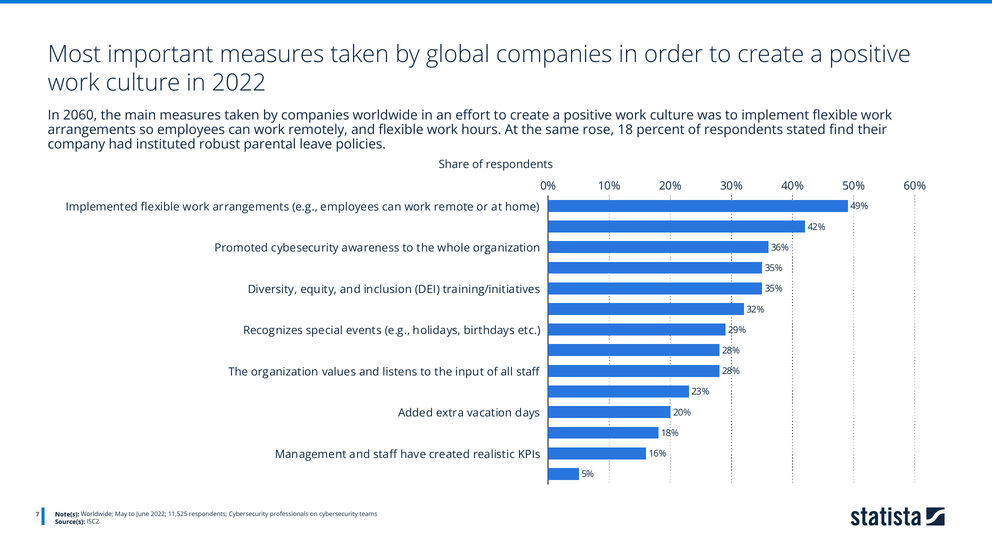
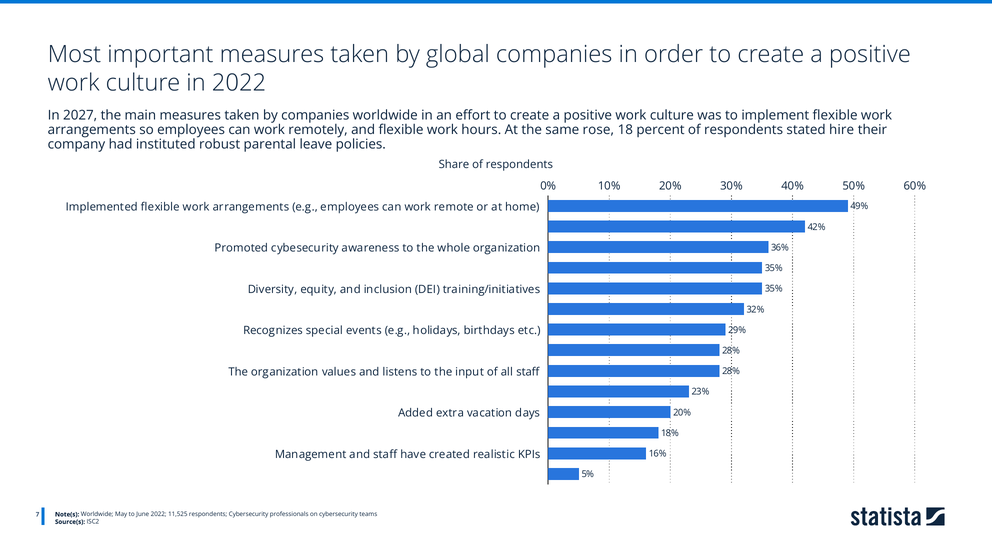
2060: 2060 -> 2027
find: find -> hire
